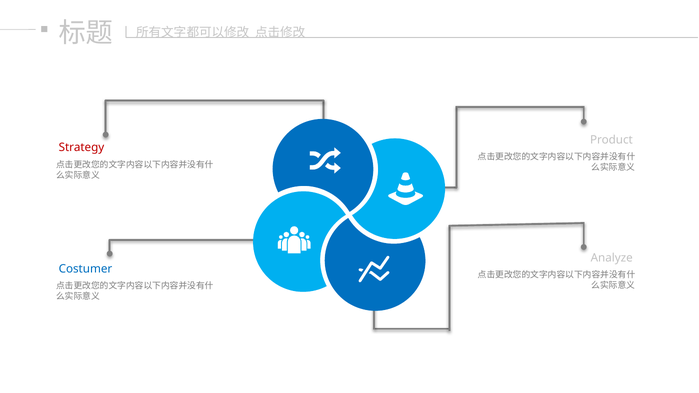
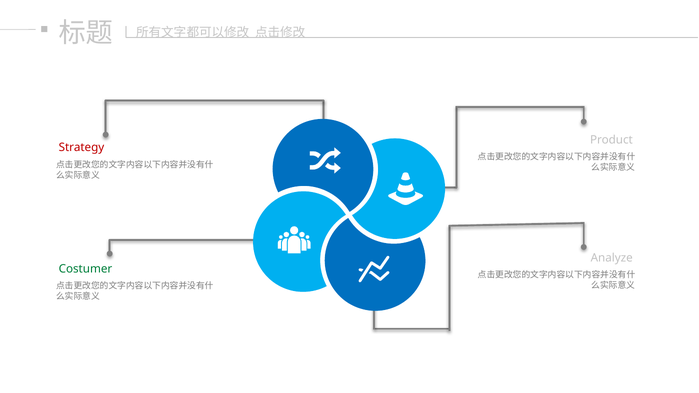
Costumer colour: blue -> green
